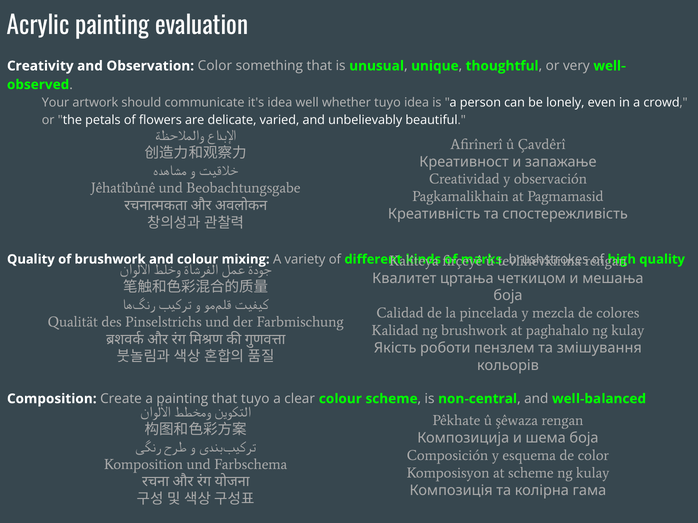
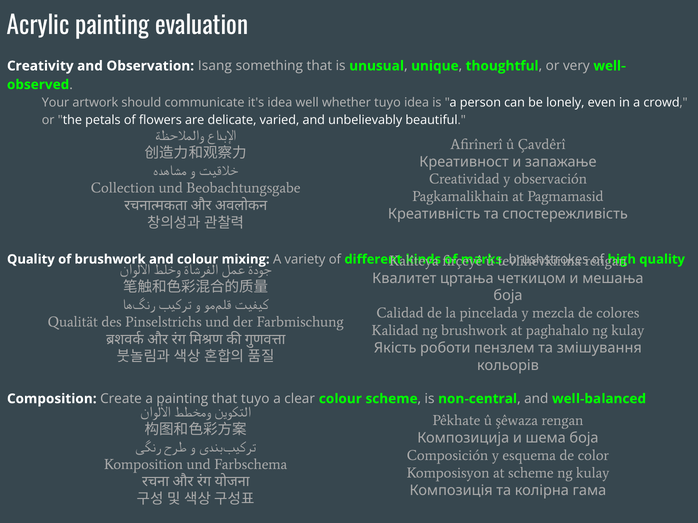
Observation Color: Color -> Isang
Jêhatîbûnê: Jêhatîbûnê -> Collection
